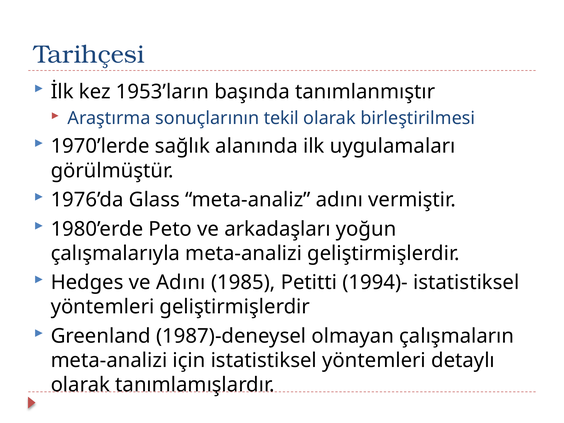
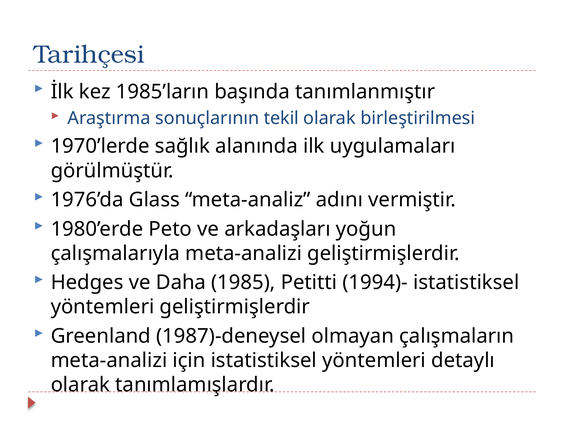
1953’ların: 1953’ların -> 1985’ların
ve Adını: Adını -> Daha
